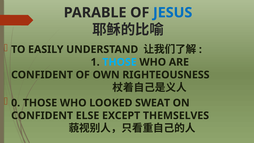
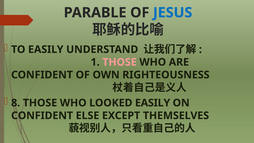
THOSE at (120, 62) colour: light blue -> pink
0: 0 -> 8
LOOKED SWEAT: SWEAT -> EASILY
